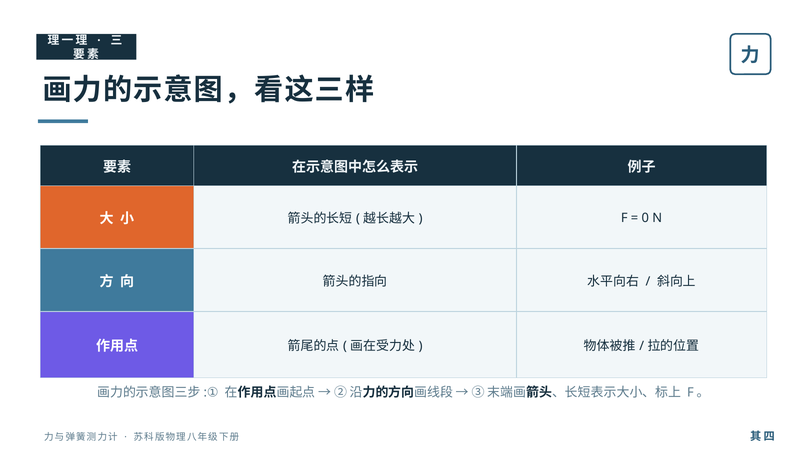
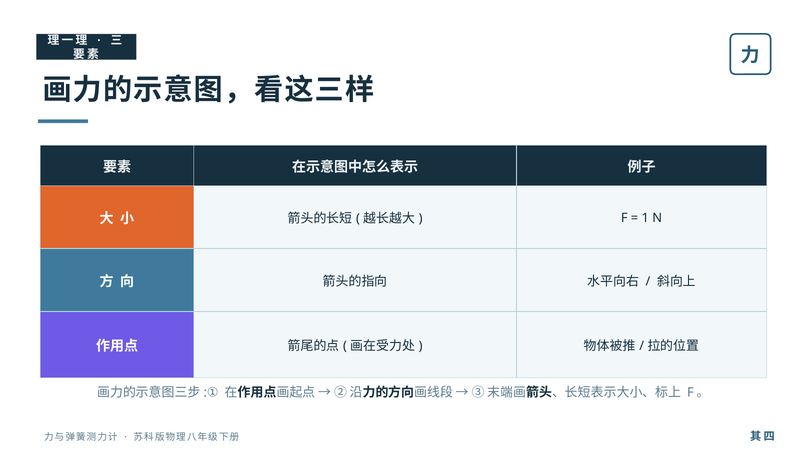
0: 0 -> 1
